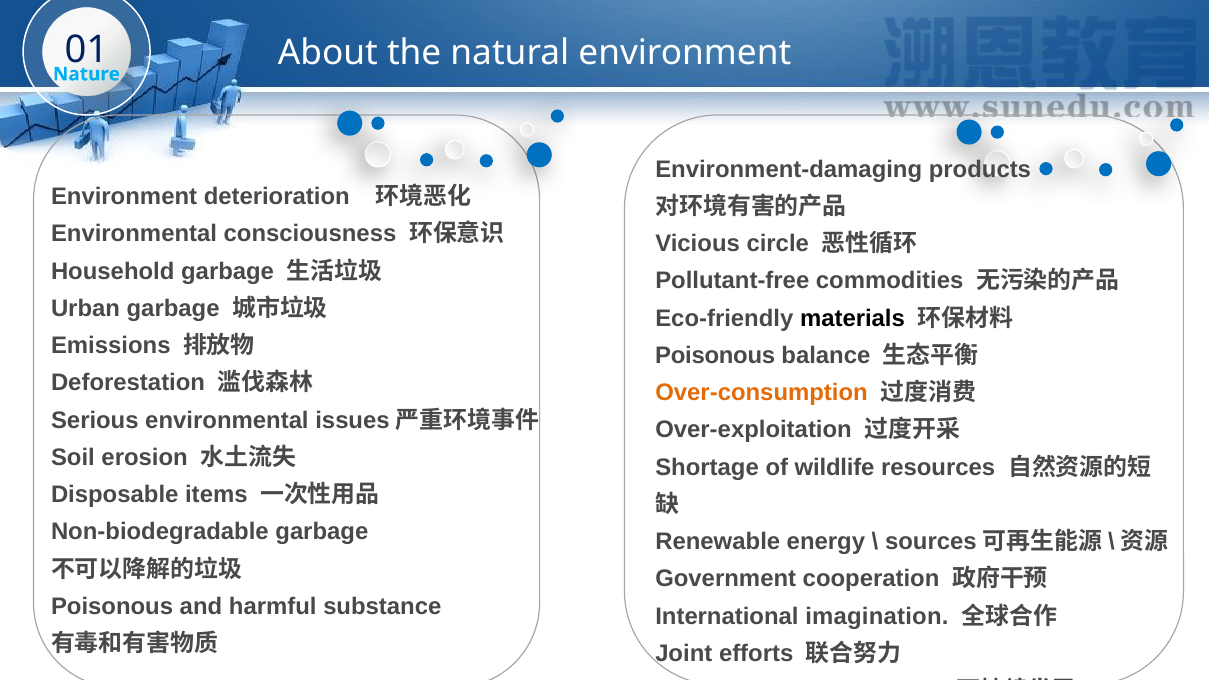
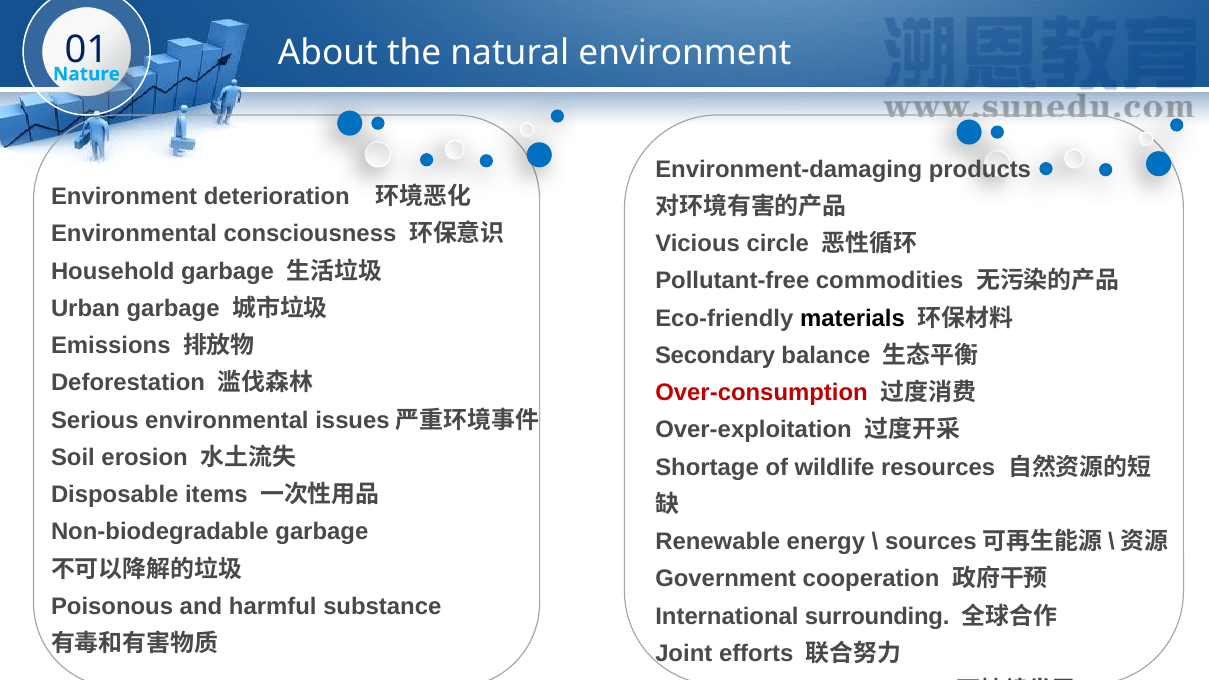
Poisonous at (715, 356): Poisonous -> Secondary
Over-consumption colour: orange -> red
imagination: imagination -> surrounding
